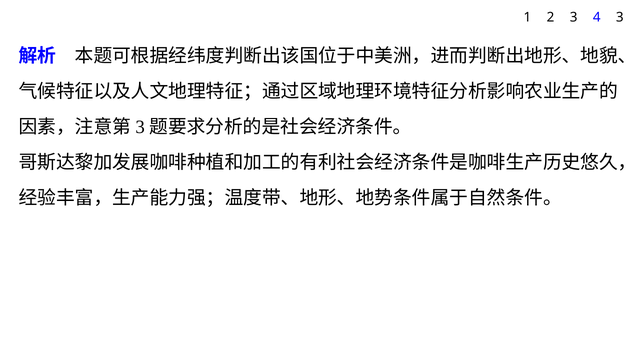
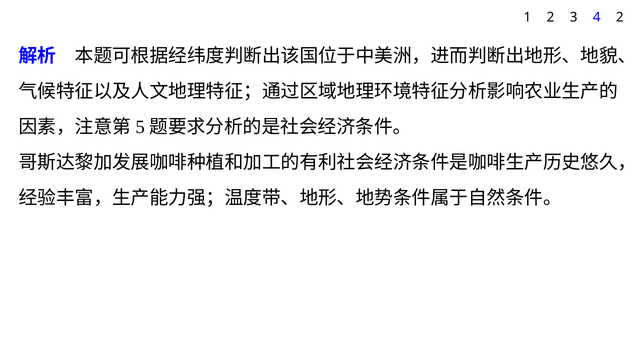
4 3: 3 -> 2
3 at (140, 127): 3 -> 5
